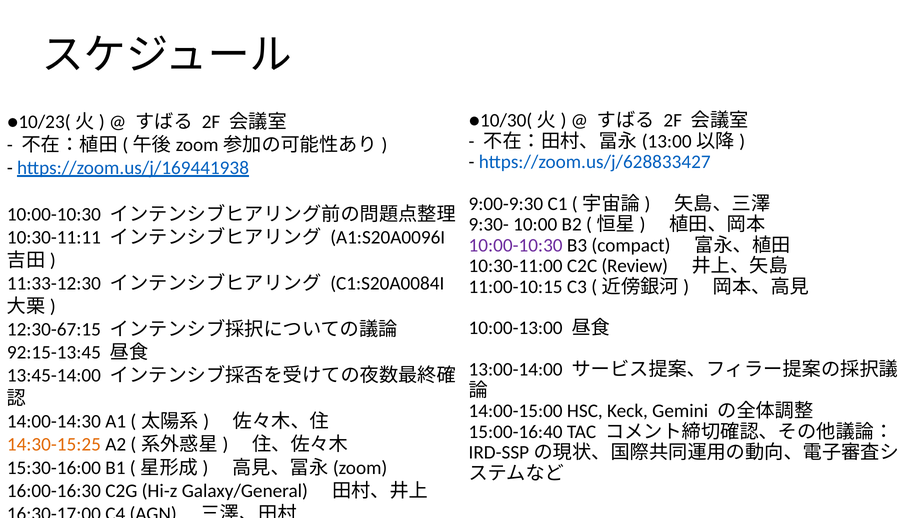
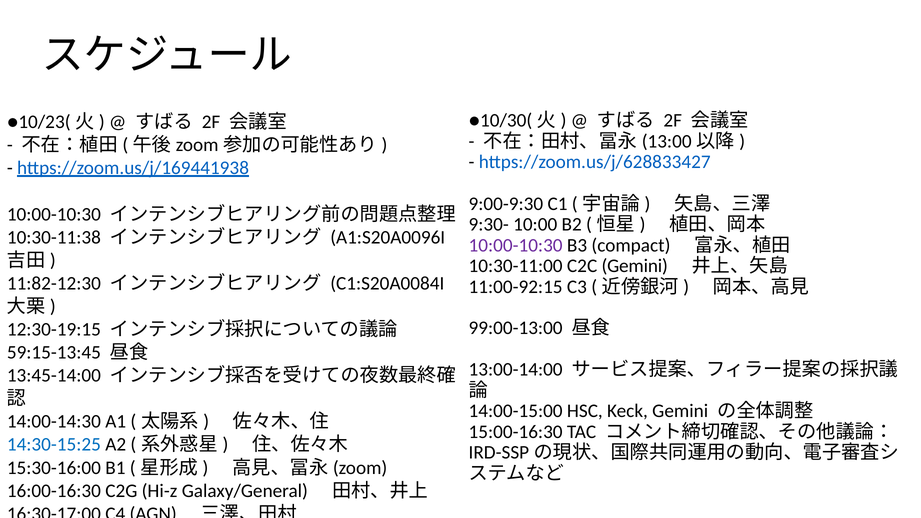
10:30-11:11: 10:30-11:11 -> 10:30-11:38
C2C Review: Review -> Gemini
11:33-12:30: 11:33-12:30 -> 11:82-12:30
11:00-10:15: 11:00-10:15 -> 11:00-92:15
10:00-13:00: 10:00-13:00 -> 99:00-13:00
12:30-67:15: 12:30-67:15 -> 12:30-19:15
92:15-13:45: 92:15-13:45 -> 59:15-13:45
15:00-16:40: 15:00-16:40 -> 15:00-16:30
14:30-15:25 colour: orange -> blue
